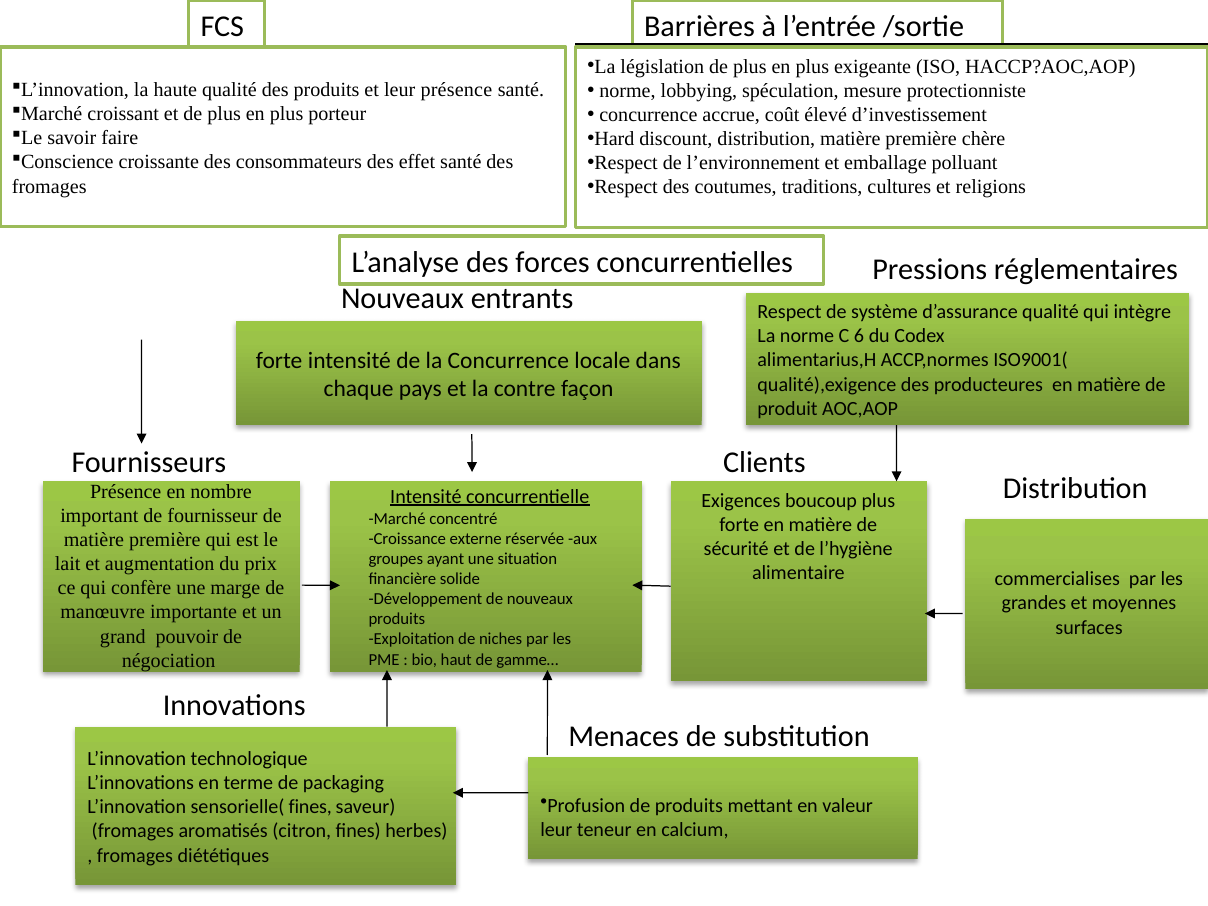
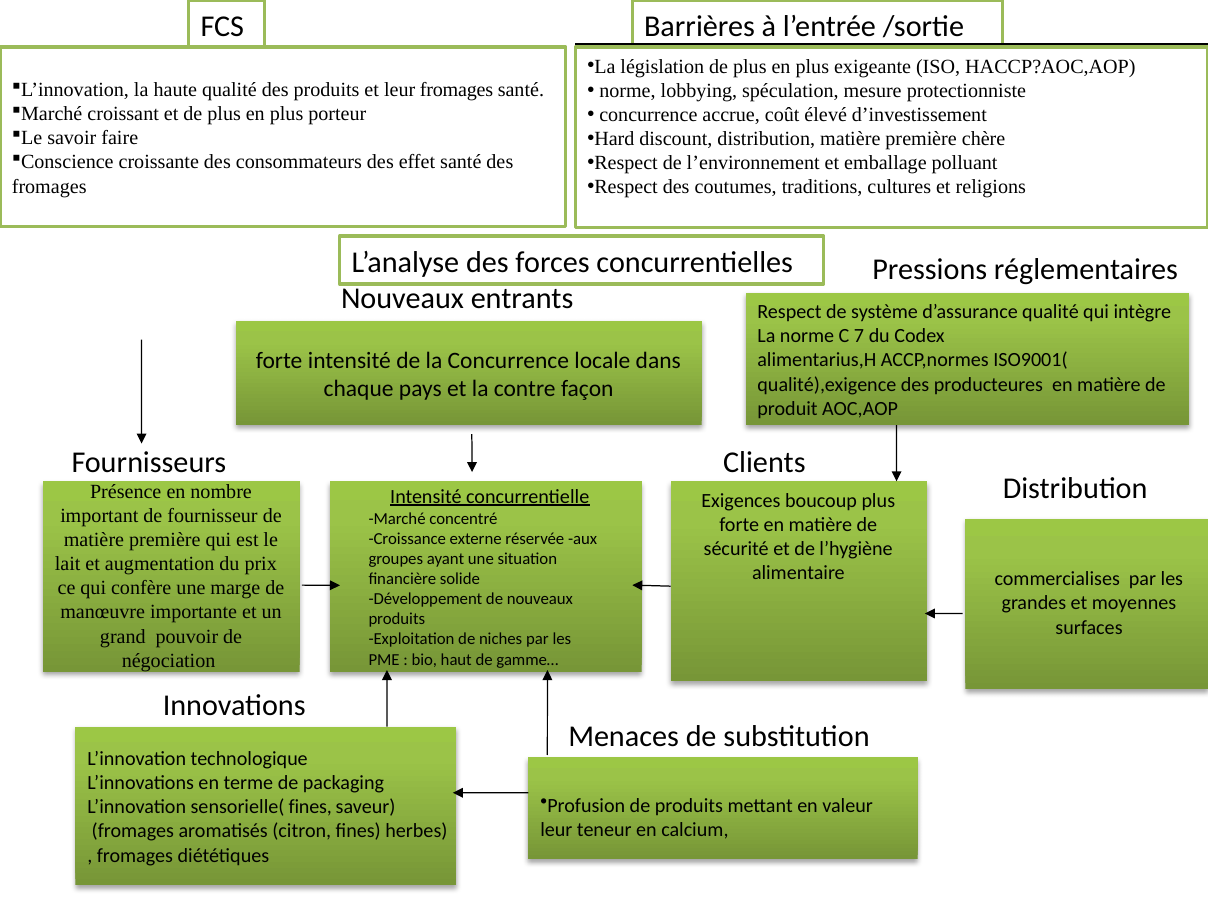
leur présence: présence -> fromages
6: 6 -> 7
